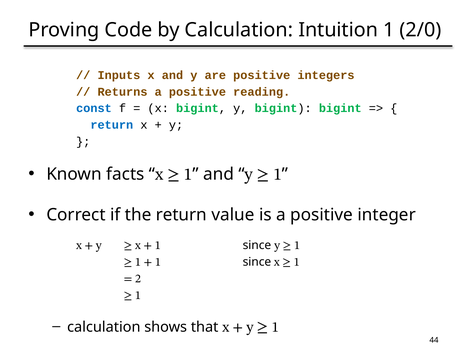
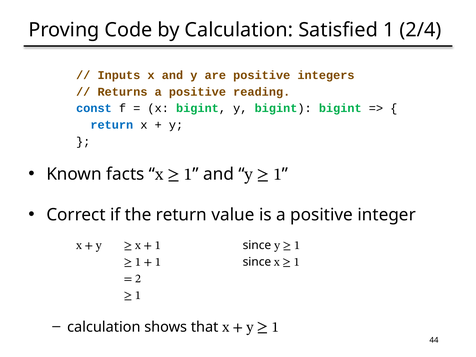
Intuition: Intuition -> Satisfied
2/0: 2/0 -> 2/4
